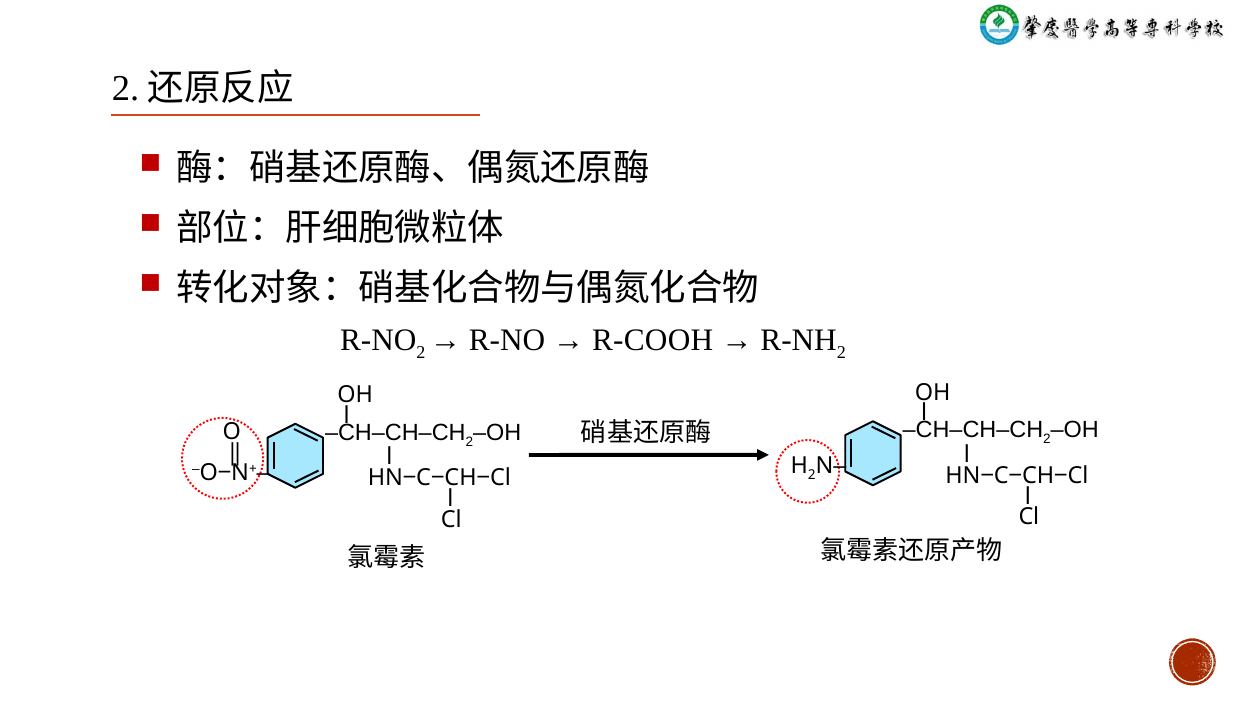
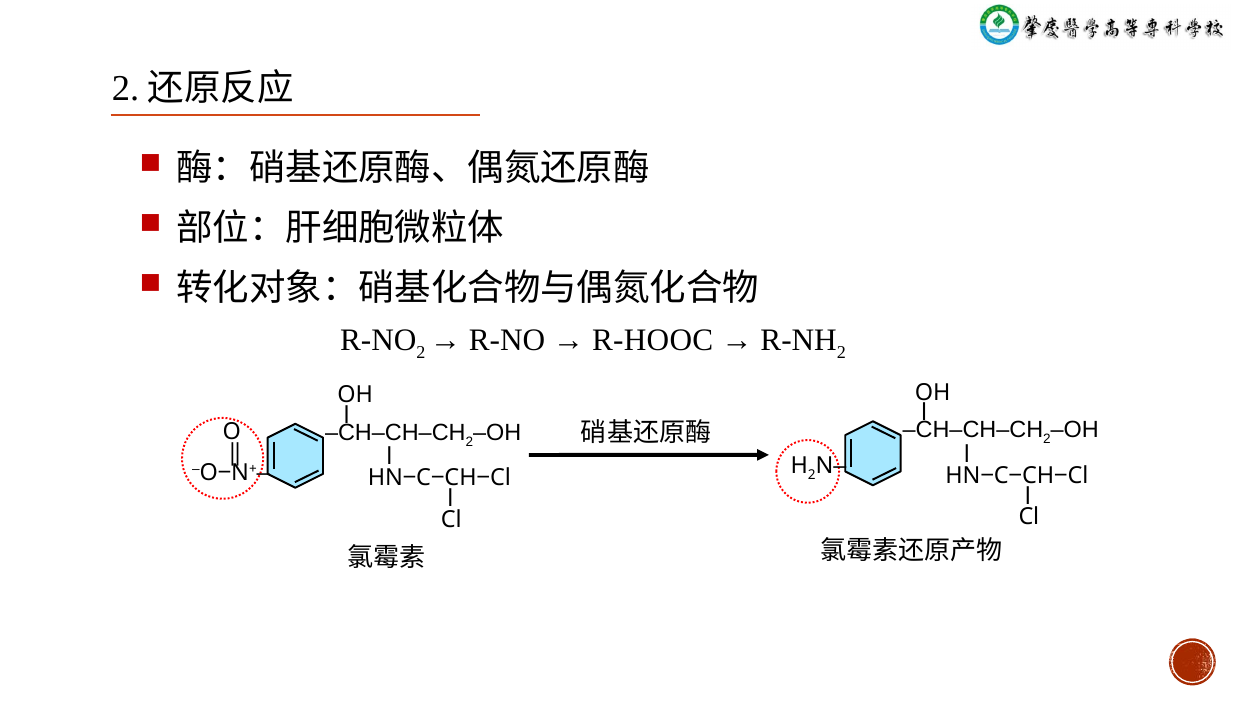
R-COOH: R-COOH -> R-HOOC
